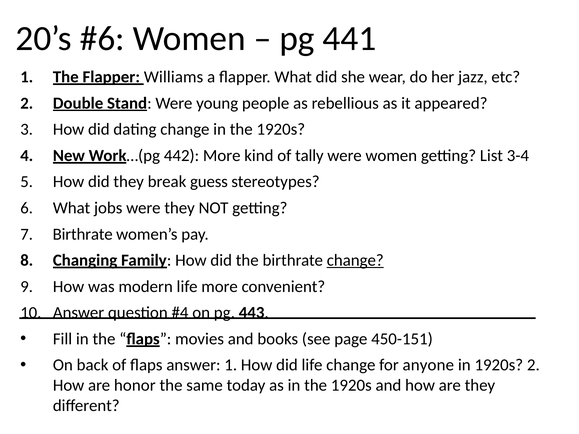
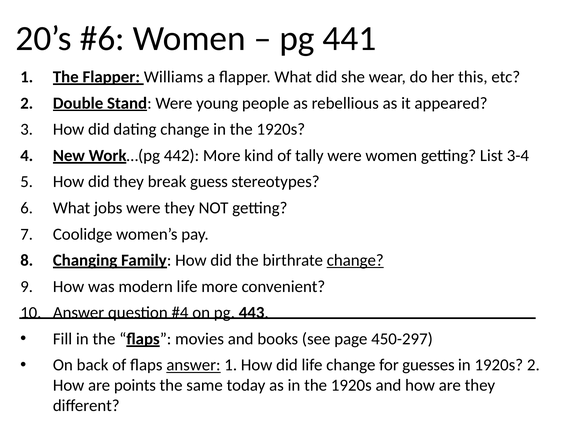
jazz: jazz -> this
Birthrate at (83, 234): Birthrate -> Coolidge
450-151: 450-151 -> 450-297
answer at (193, 365) underline: none -> present
anyone: anyone -> guesses
honor: honor -> points
